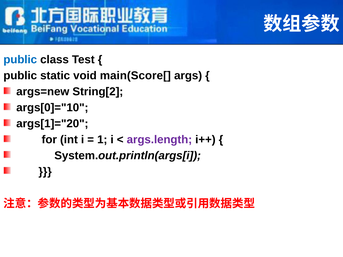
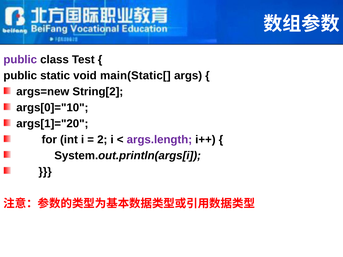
public at (20, 60) colour: blue -> purple
main(Score[: main(Score[ -> main(Static[
1: 1 -> 2
